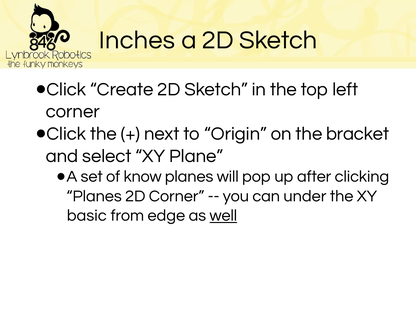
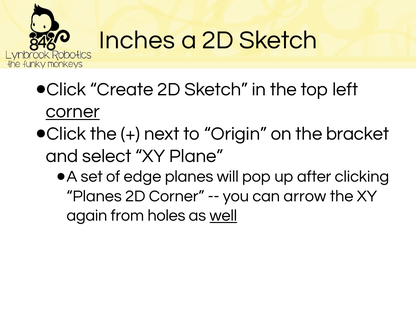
corner at (73, 112) underline: none -> present
know: know -> edge
under: under -> arrow
basic: basic -> again
edge: edge -> holes
